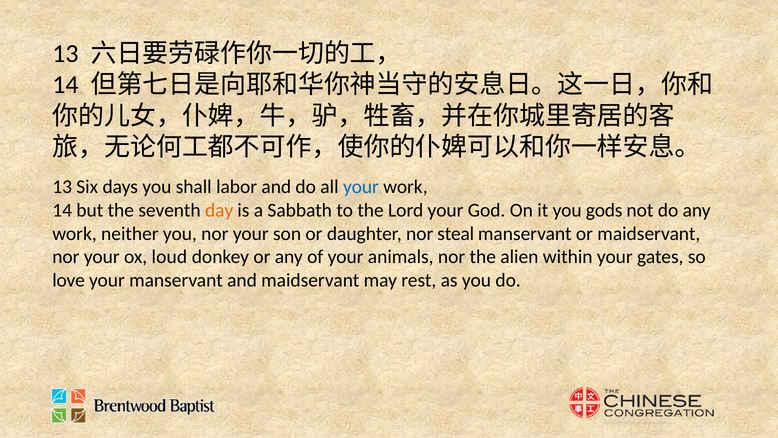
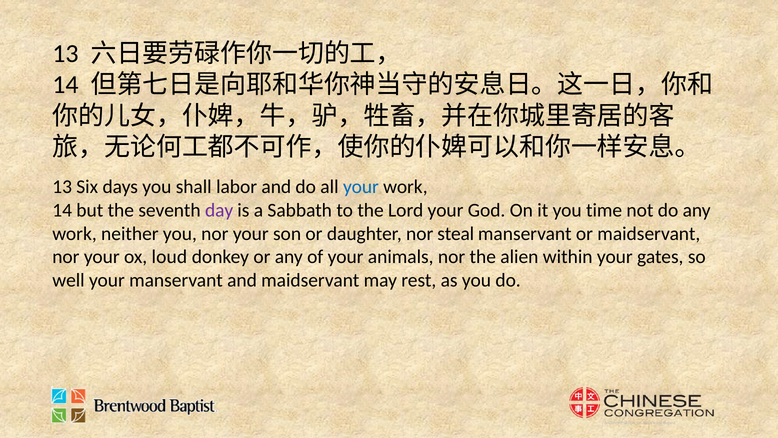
day colour: orange -> purple
gods: gods -> time
love: love -> well
